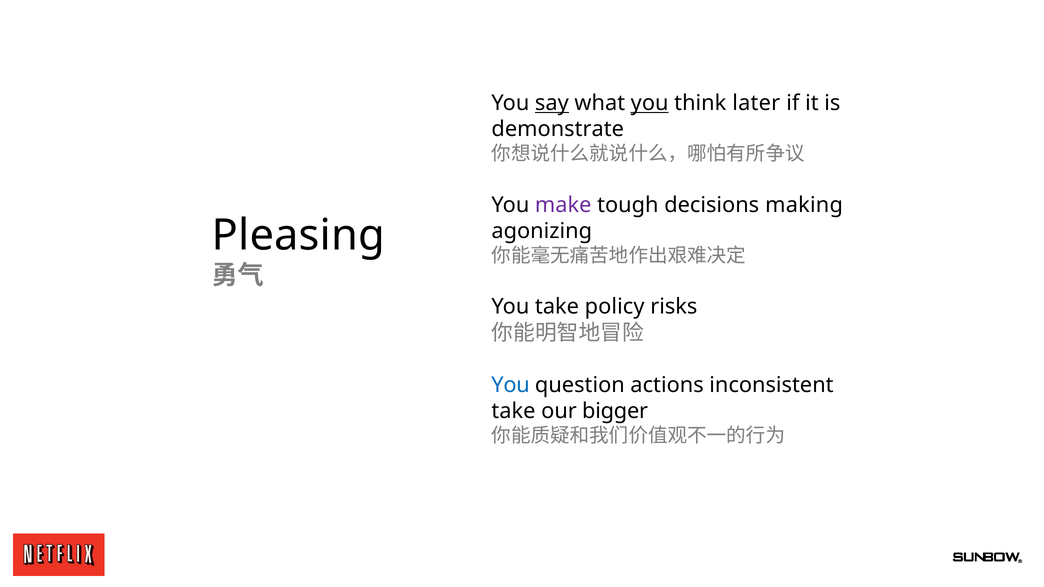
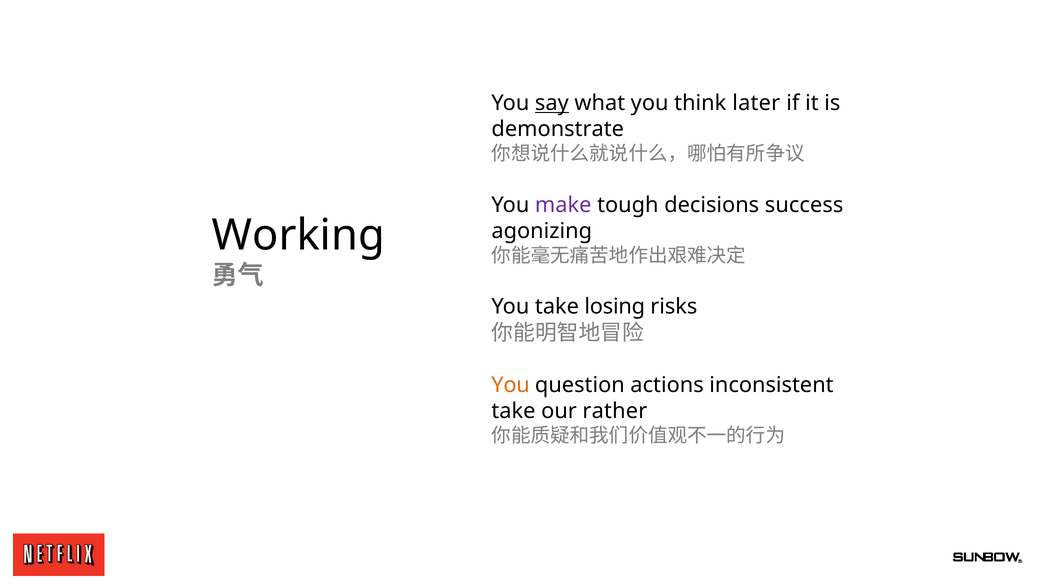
you at (650, 103) underline: present -> none
making: making -> success
Pleasing: Pleasing -> Working
policy: policy -> losing
You at (511, 385) colour: blue -> orange
bigger: bigger -> rather
